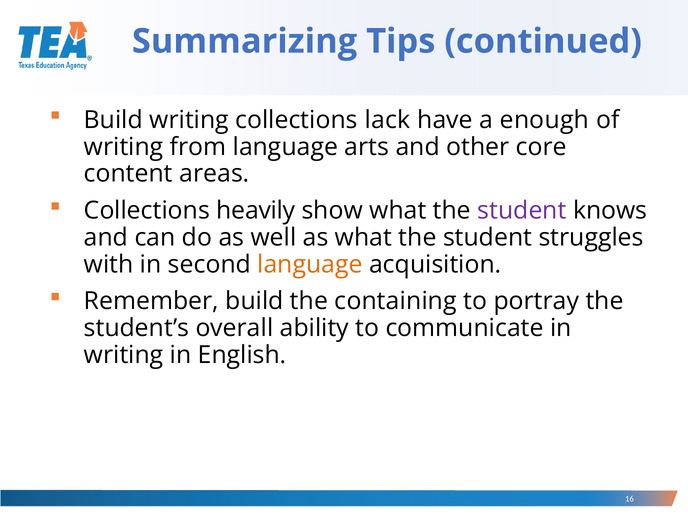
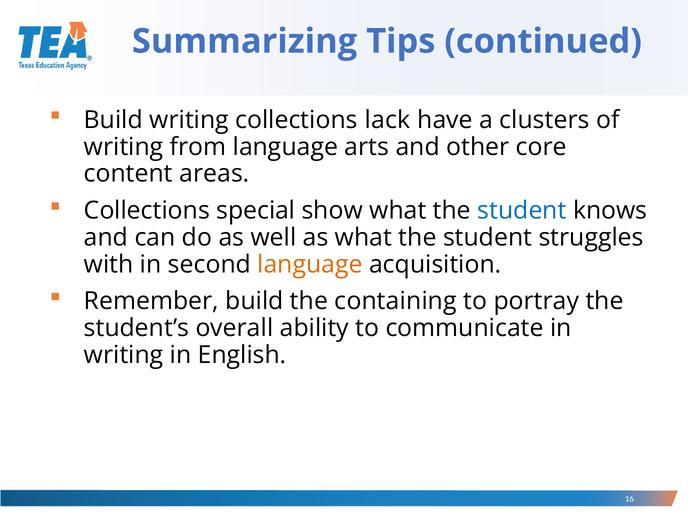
enough: enough -> clusters
heavily: heavily -> special
student at (522, 211) colour: purple -> blue
